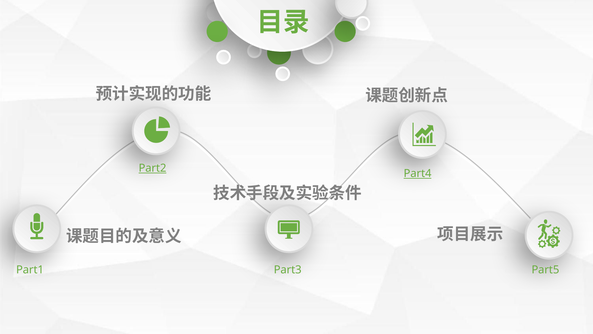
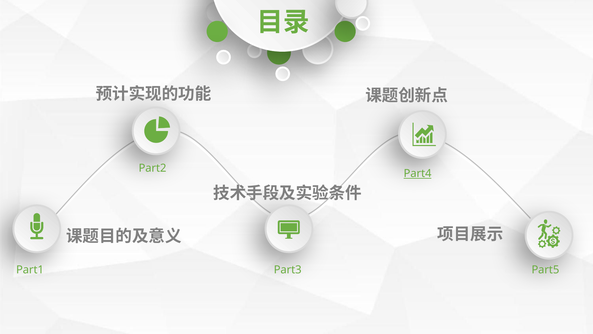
Part2 underline: present -> none
